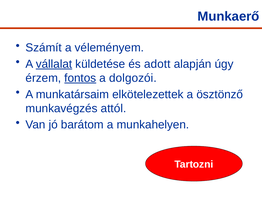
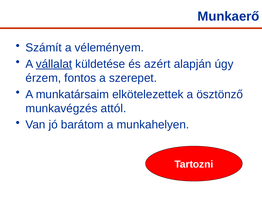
adott: adott -> azért
fontos underline: present -> none
dolgozói: dolgozói -> szerepet
